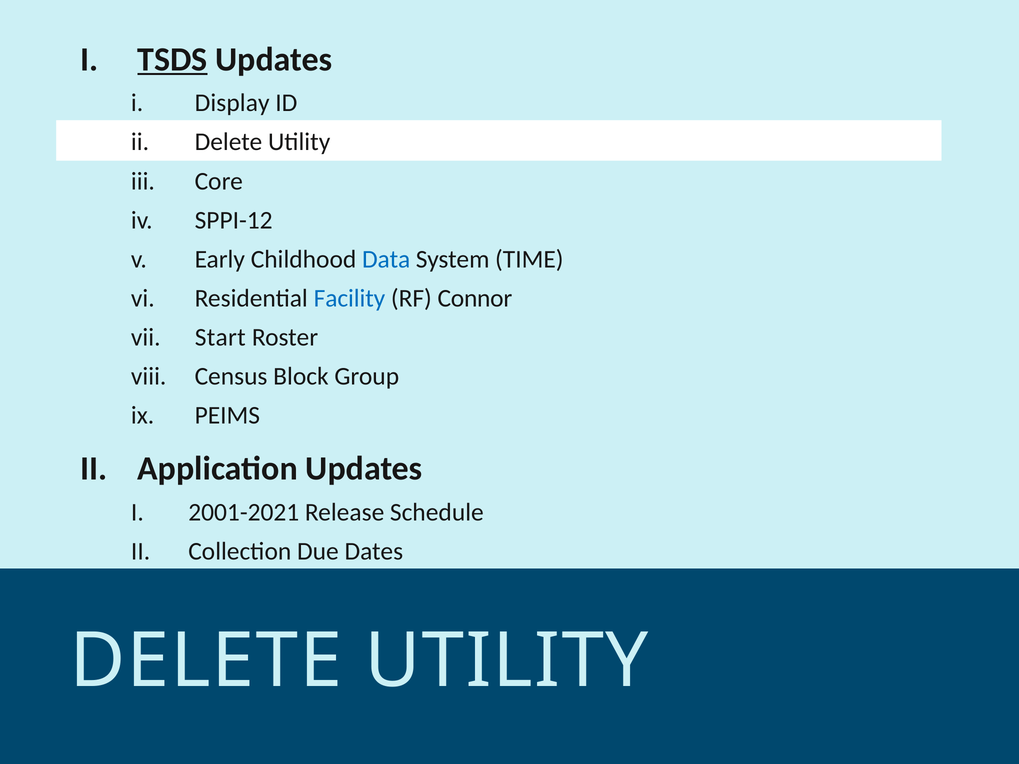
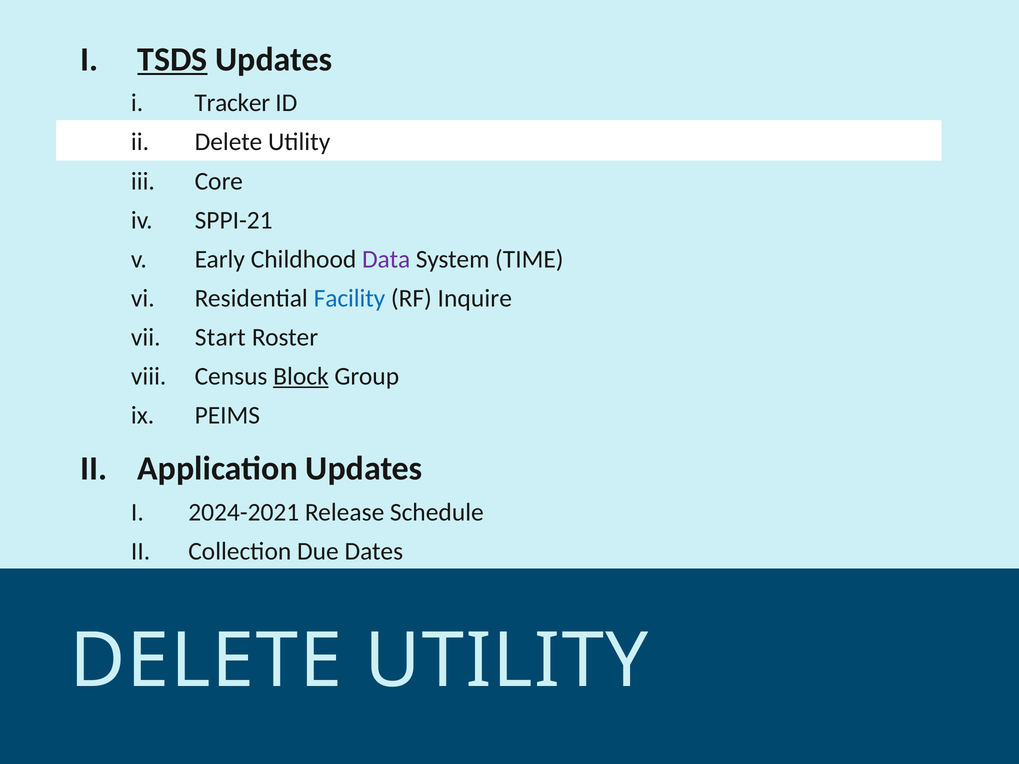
Display: Display -> Tracker
SPPI-12: SPPI-12 -> SPPI-21
Data colour: blue -> purple
Connor: Connor -> Inquire
Block underline: none -> present
2001-2021: 2001-2021 -> 2024-2021
